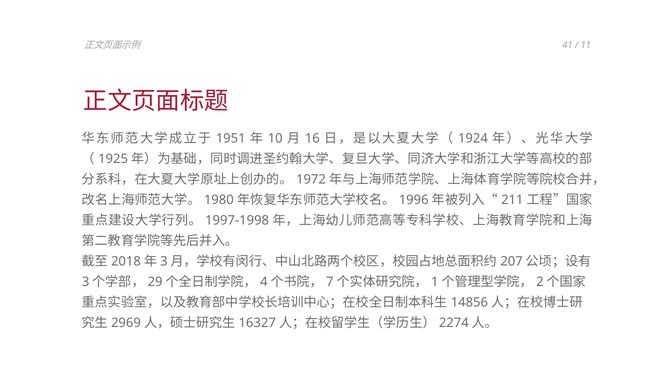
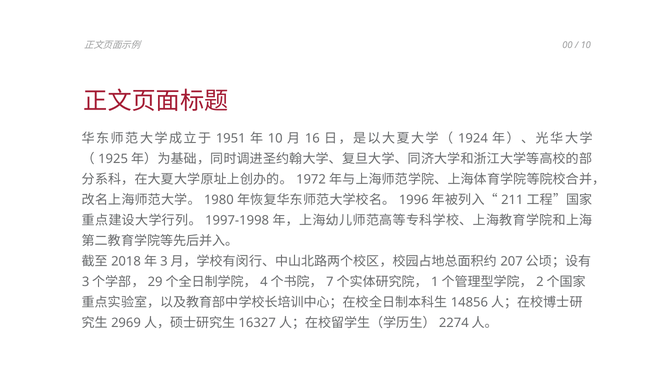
41: 41 -> 00
11 at (586, 45): 11 -> 10
